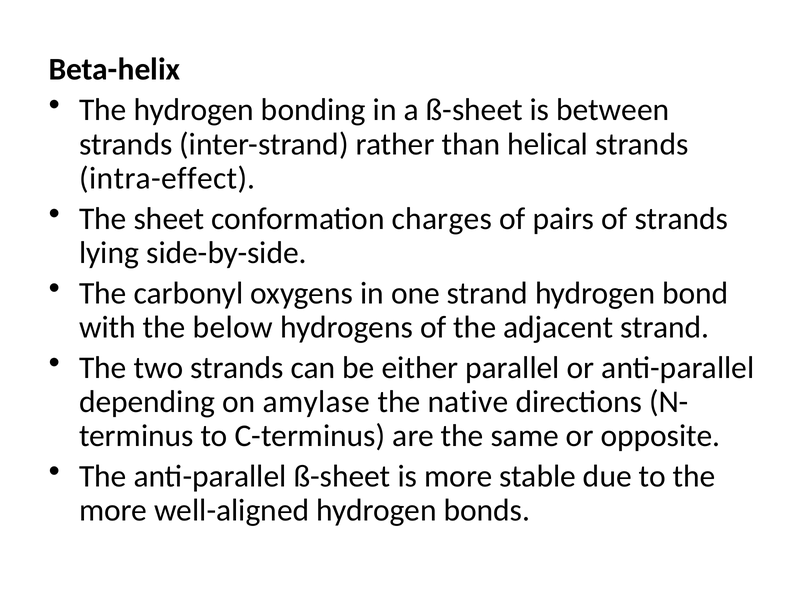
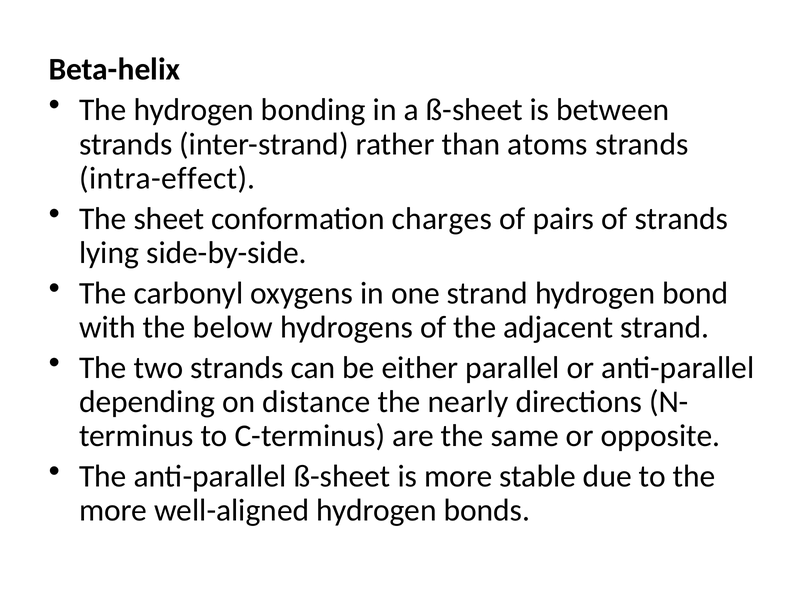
helical: helical -> atoms
amylase: amylase -> distance
native: native -> nearly
